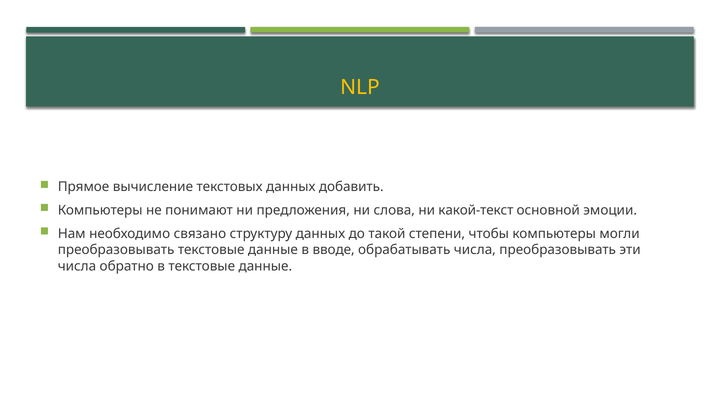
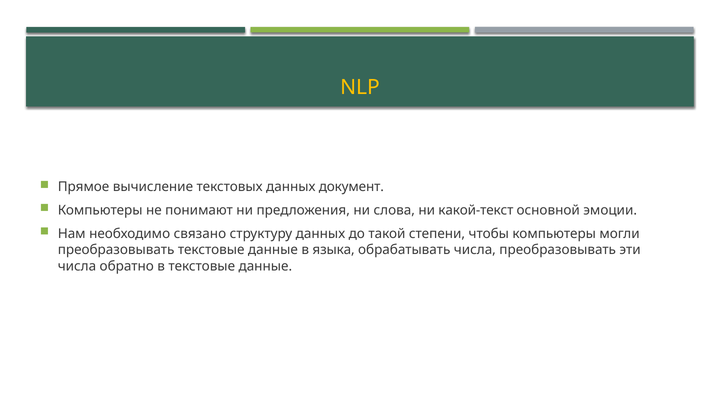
добавить: добавить -> документ
вводе: вводе -> языка
